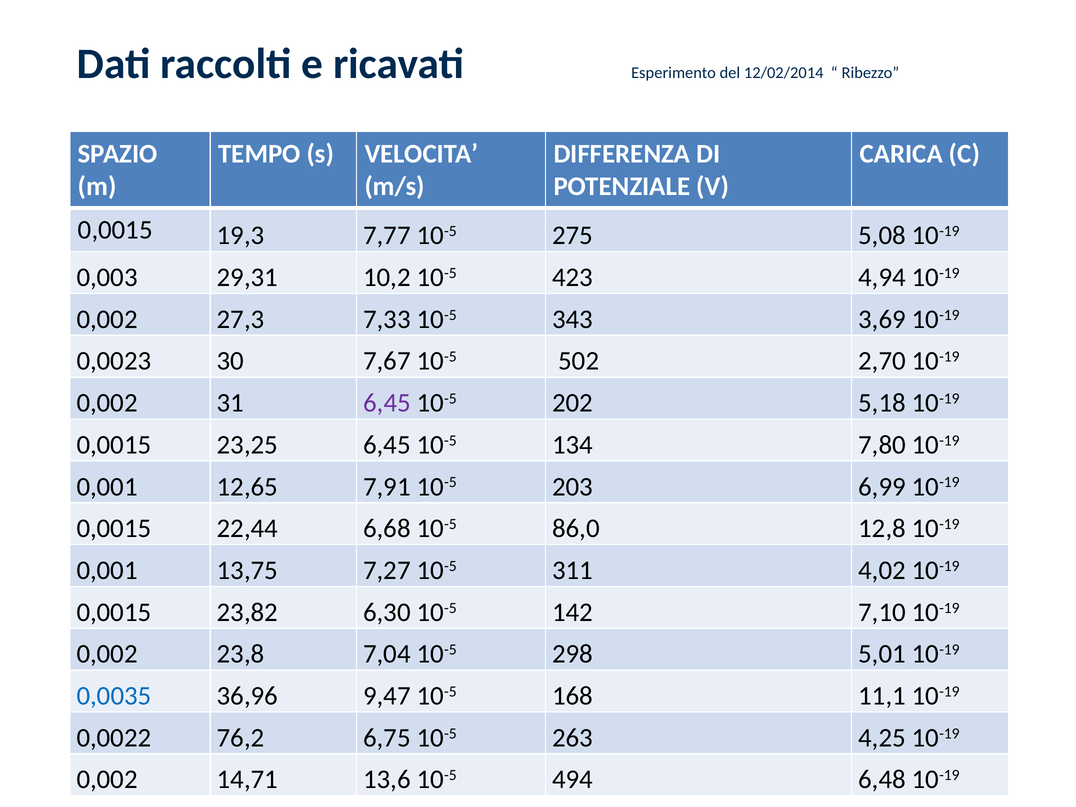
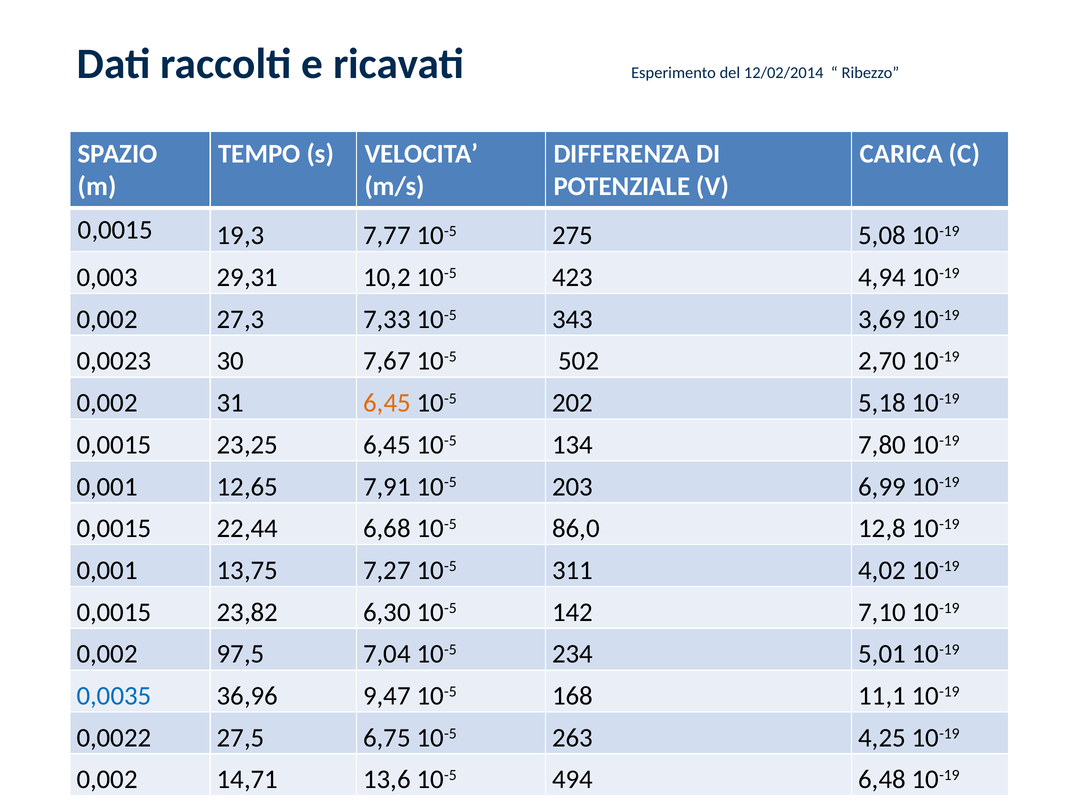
6,45 at (387, 403) colour: purple -> orange
23,8: 23,8 -> 97,5
298: 298 -> 234
76,2: 76,2 -> 27,5
